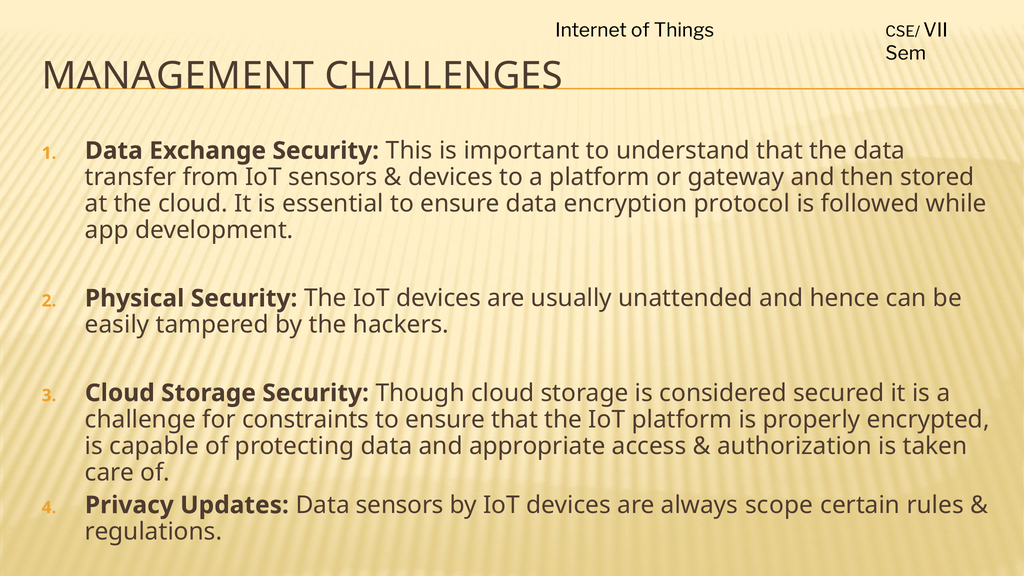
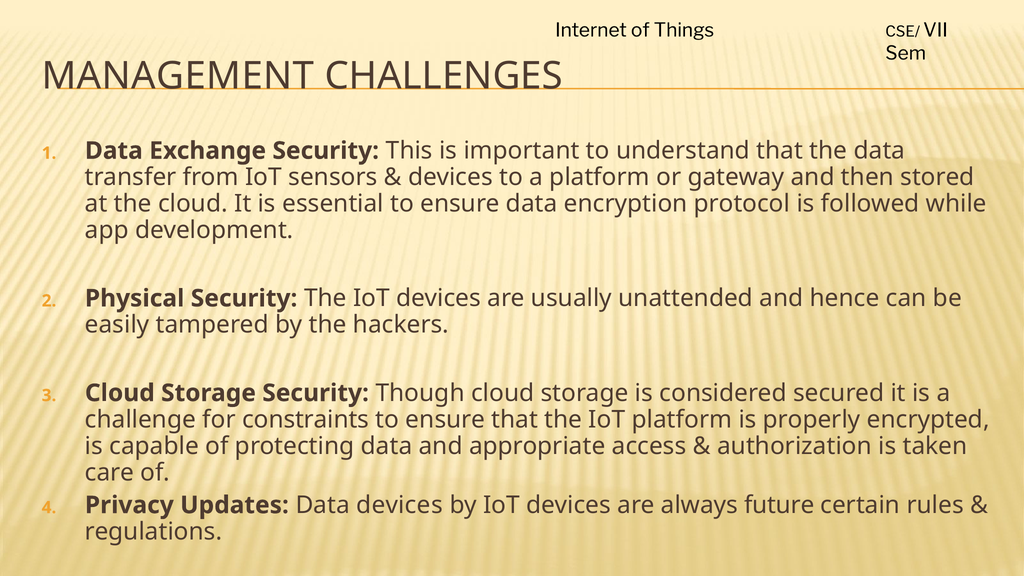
Data sensors: sensors -> devices
scope: scope -> future
